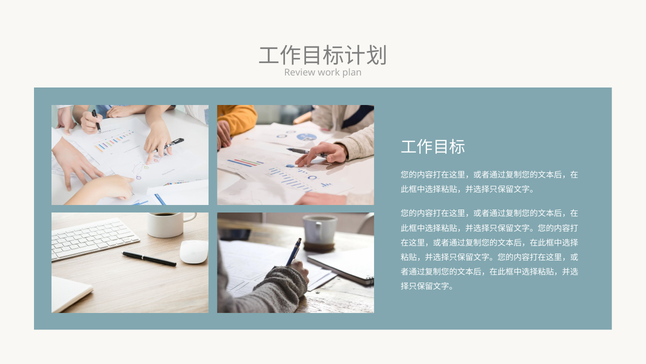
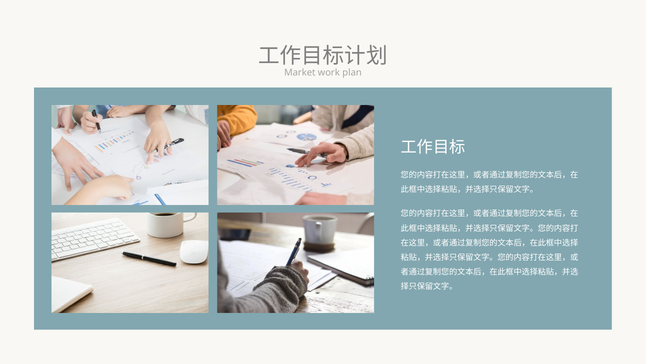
Review: Review -> Market
